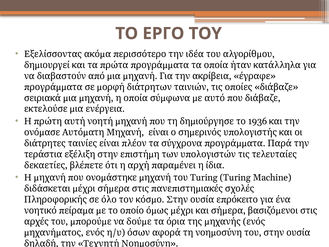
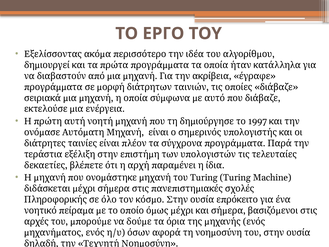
1936: 1936 -> 1997
